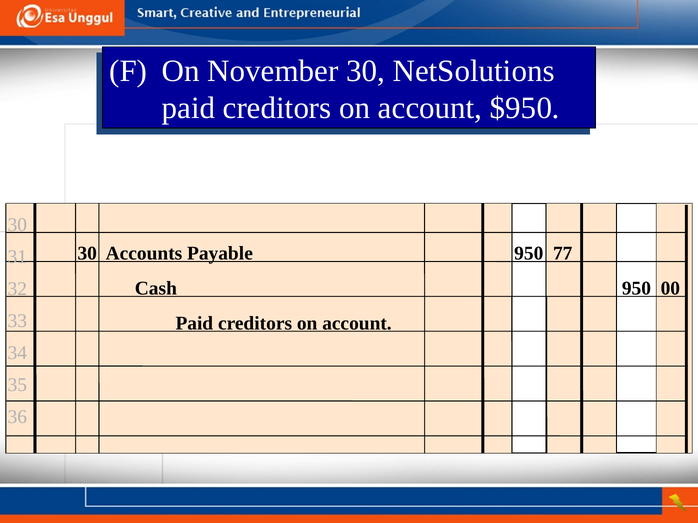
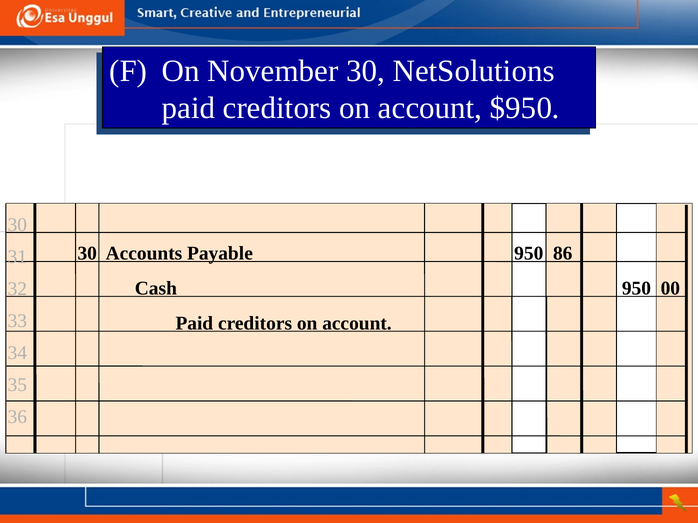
77: 77 -> 86
